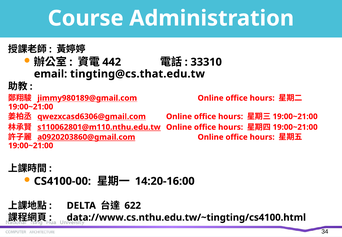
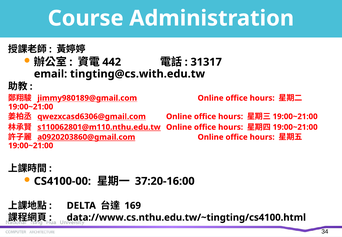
33310: 33310 -> 31317
tingting@cs.that.edu.tw: tingting@cs.that.edu.tw -> tingting@cs.with.edu.tw
14:20-16:00: 14:20-16:00 -> 37:20-16:00
622: 622 -> 169
